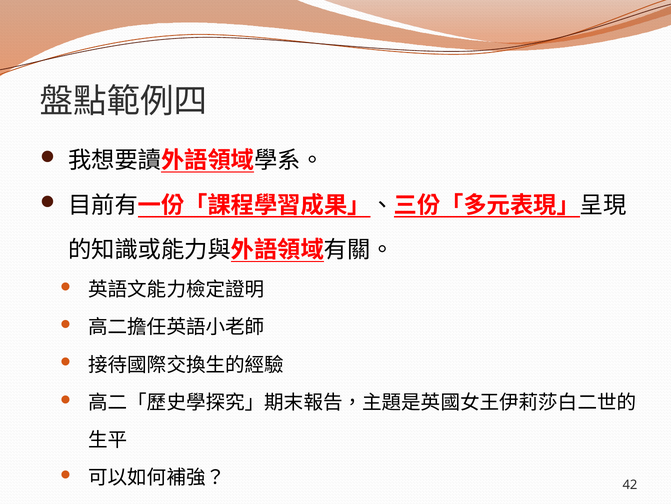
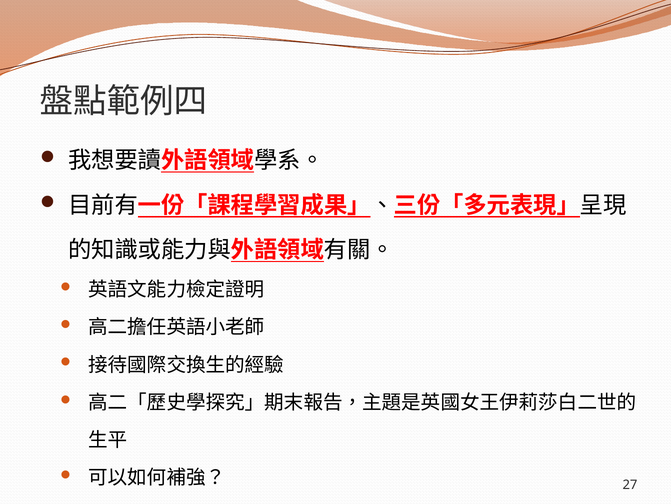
42: 42 -> 27
